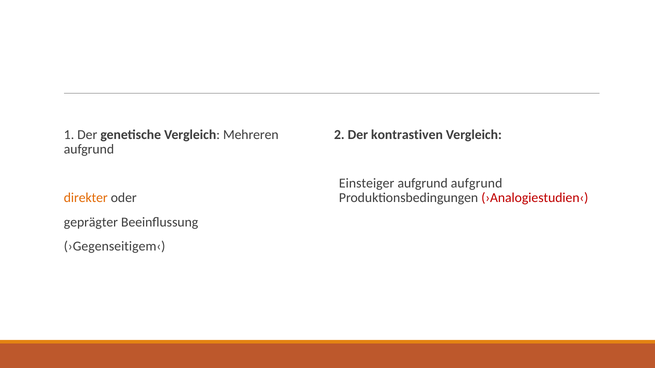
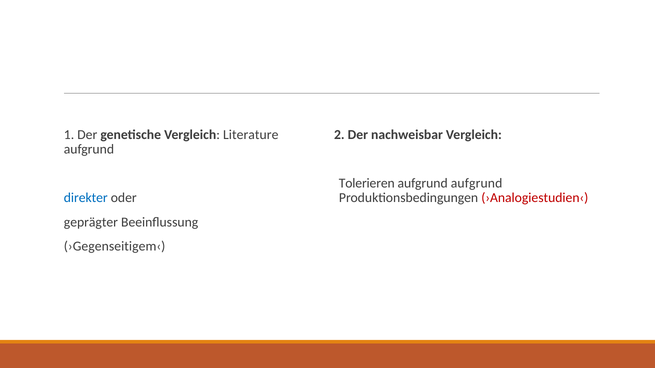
Mehreren: Mehreren -> Literature
kontrastiven: kontrastiven -> nachweisbar
Einsteiger: Einsteiger -> Tolerieren
direkter colour: orange -> blue
